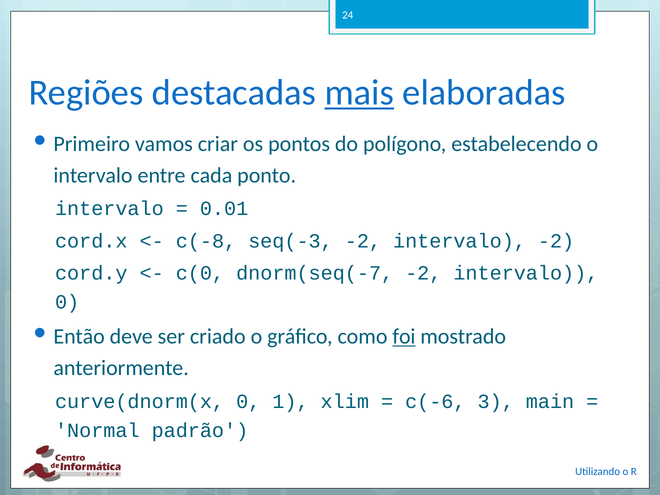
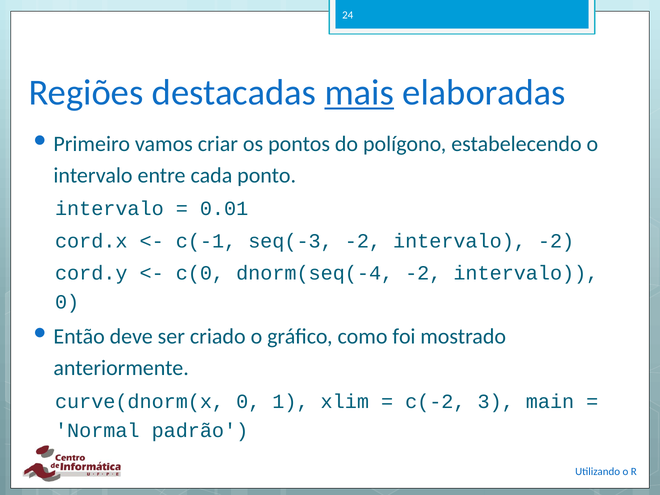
c(-8: c(-8 -> c(-1
dnorm(seq(-7: dnorm(seq(-7 -> dnorm(seq(-4
foi underline: present -> none
c(-6: c(-6 -> c(-2
